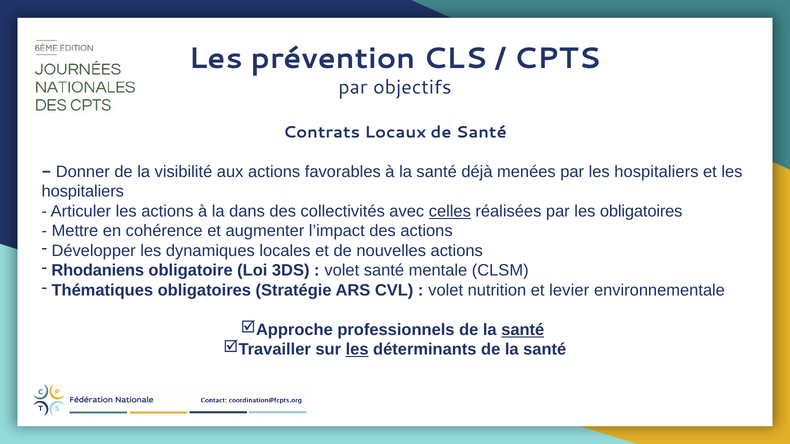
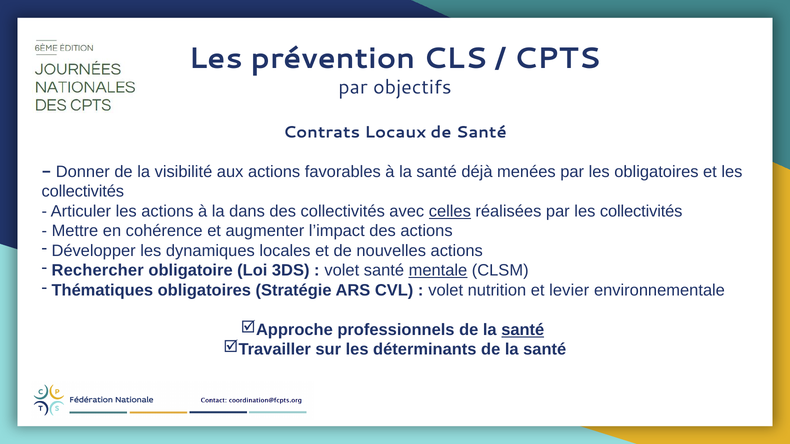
par les hospitaliers: hospitaliers -> obligatoires
hospitaliers at (83, 192): hospitaliers -> collectivités
par les obligatoires: obligatoires -> collectivités
Rhodaniens: Rhodaniens -> Rechercher
mentale underline: none -> present
les at (357, 350) underline: present -> none
